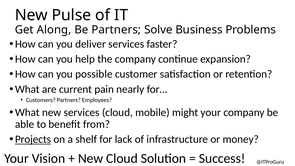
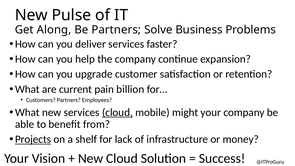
possible: possible -> upgrade
nearly: nearly -> billion
cloud at (117, 112) underline: none -> present
